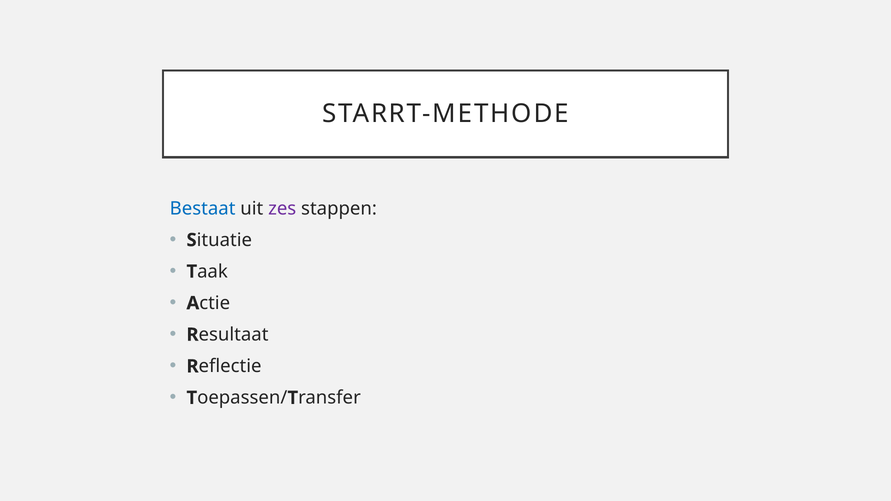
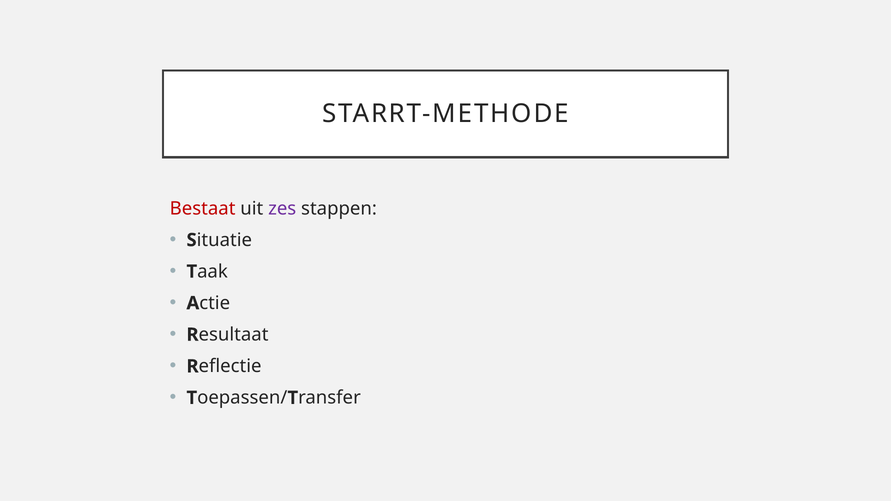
Bestaat colour: blue -> red
